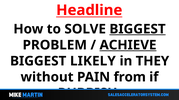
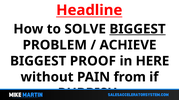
ACHIEVE underline: present -> none
LIKELY: LIKELY -> PROOF
THEY: THEY -> HERE
